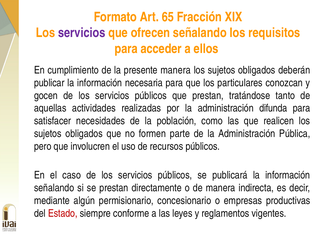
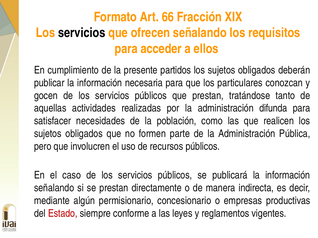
65: 65 -> 66
servicios at (82, 33) colour: purple -> black
presente manera: manera -> partidos
